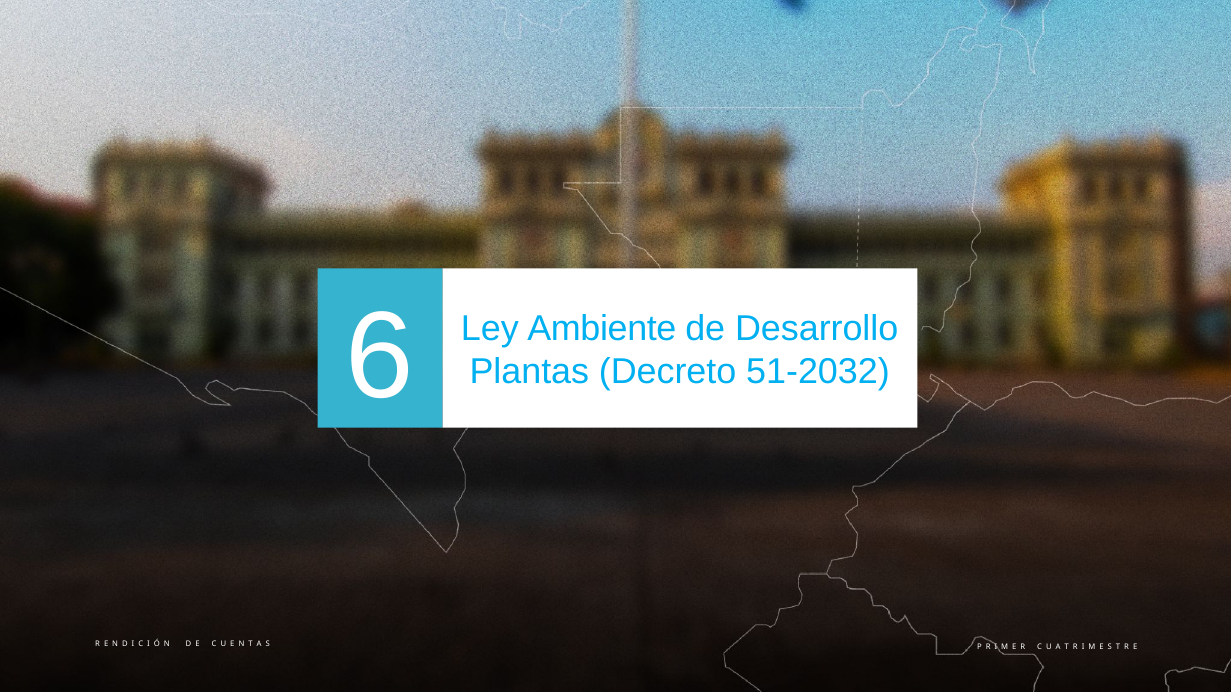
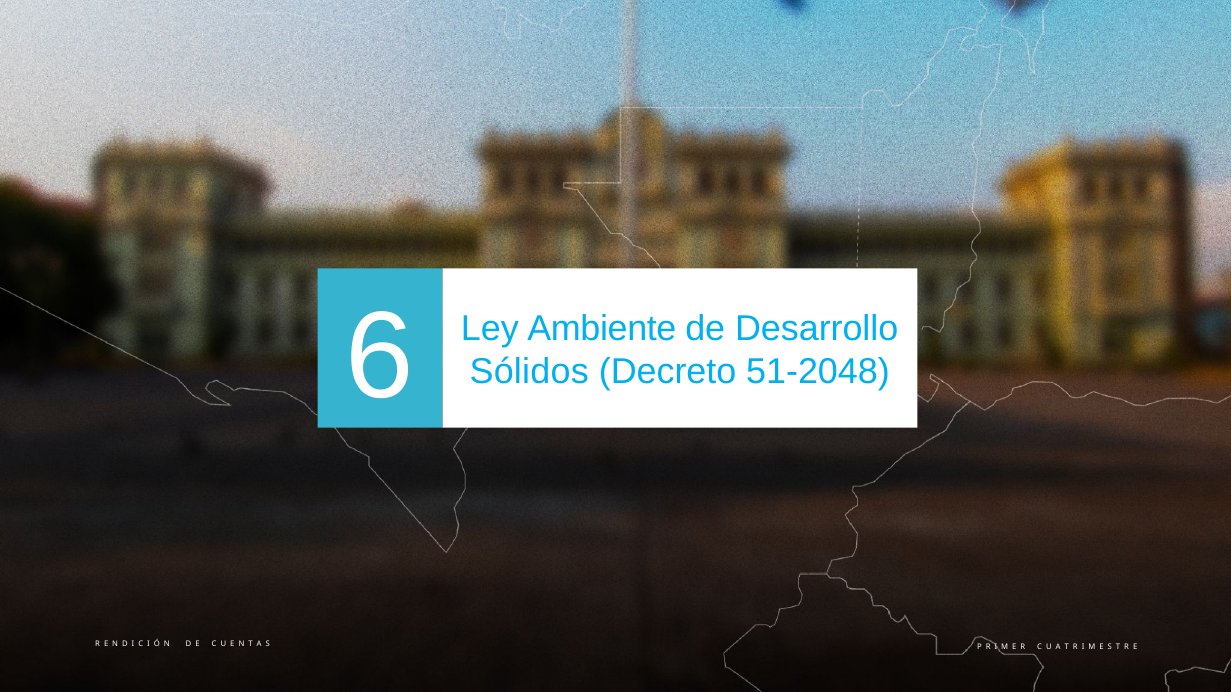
Plantas: Plantas -> Sólidos
51-2032: 51-2032 -> 51-2048
